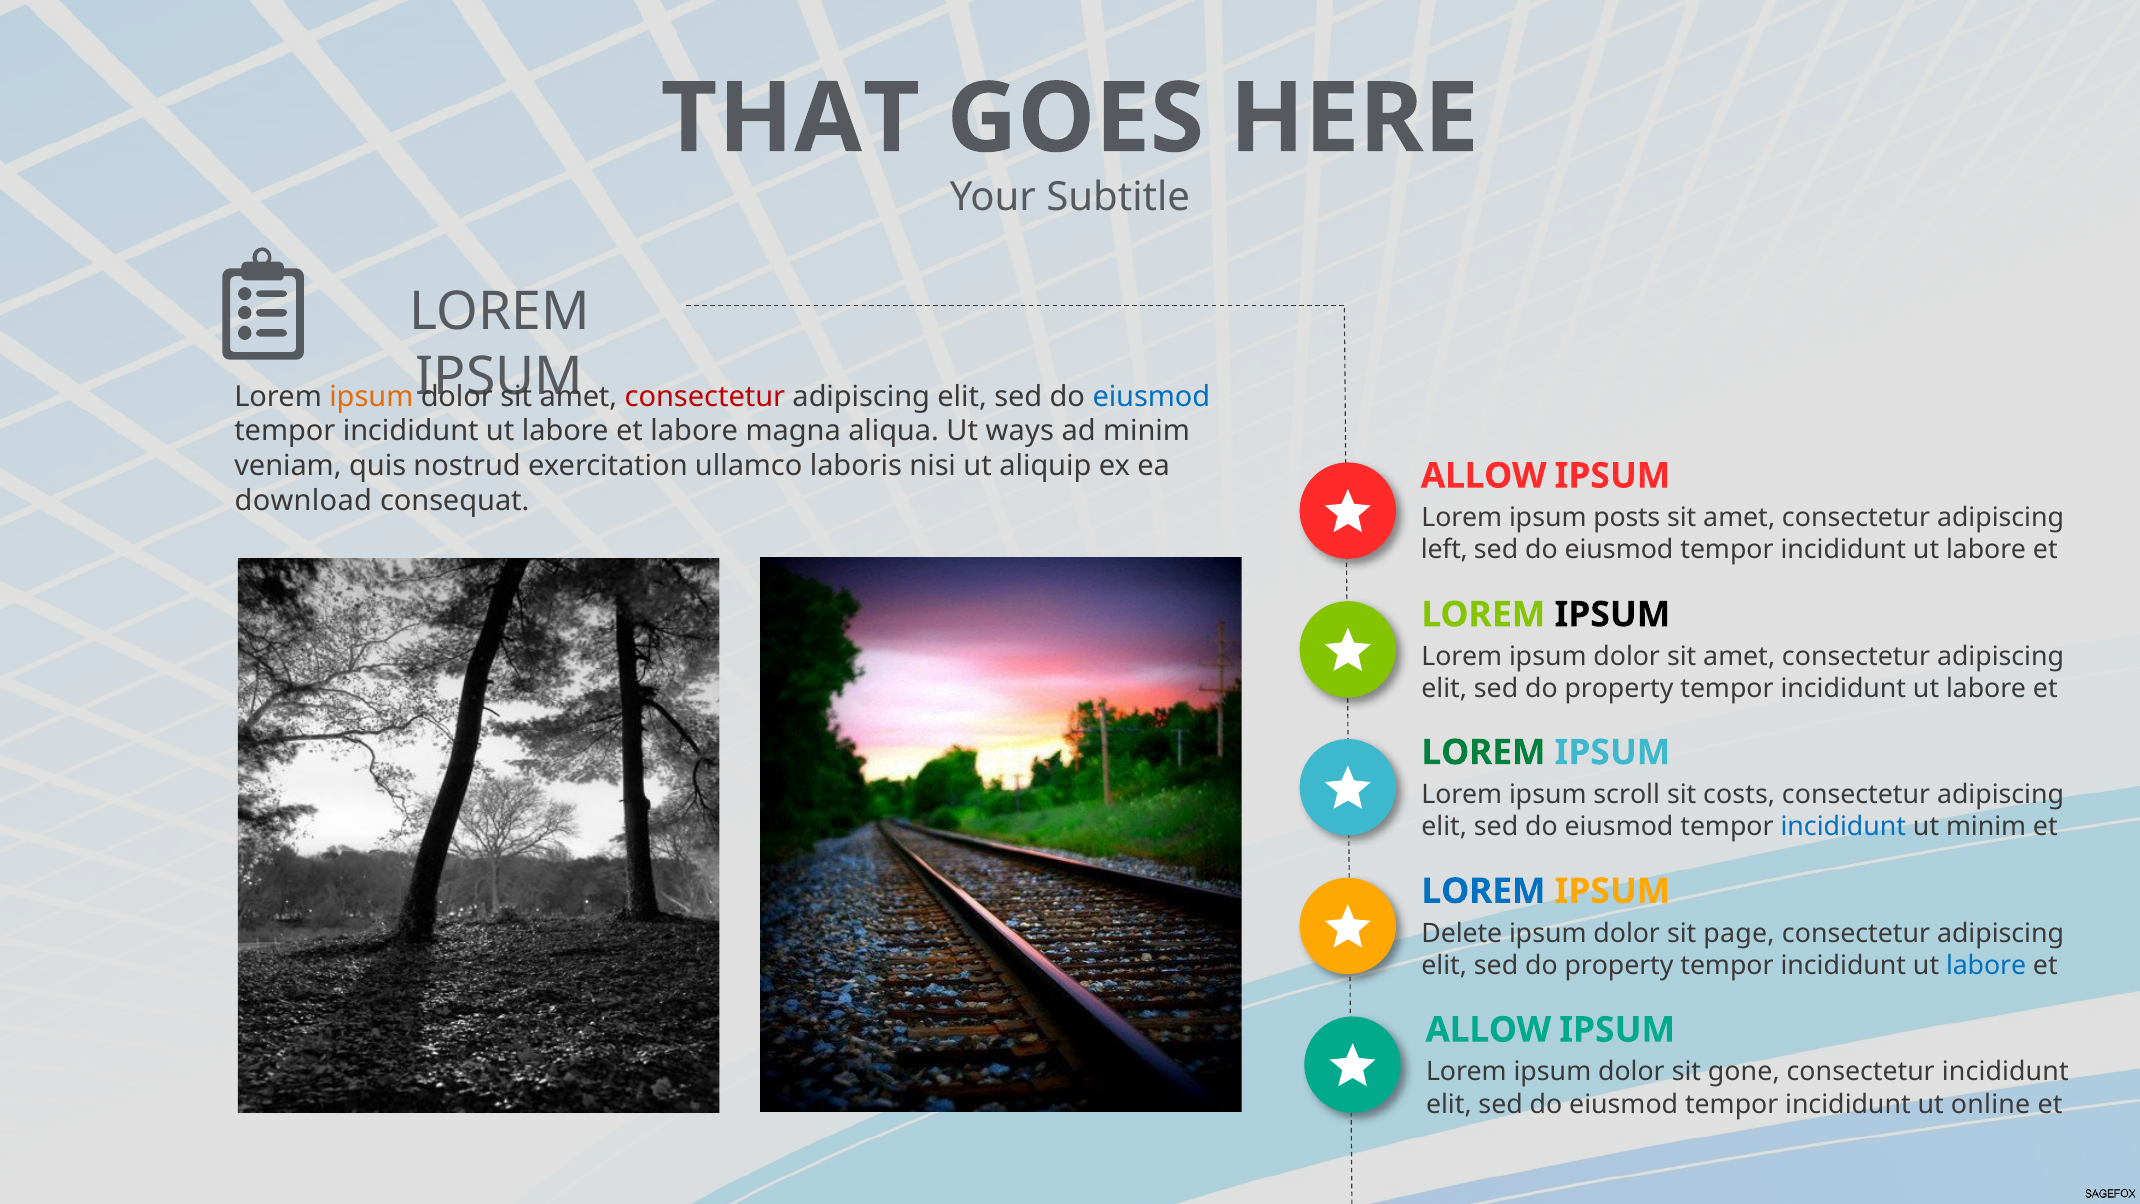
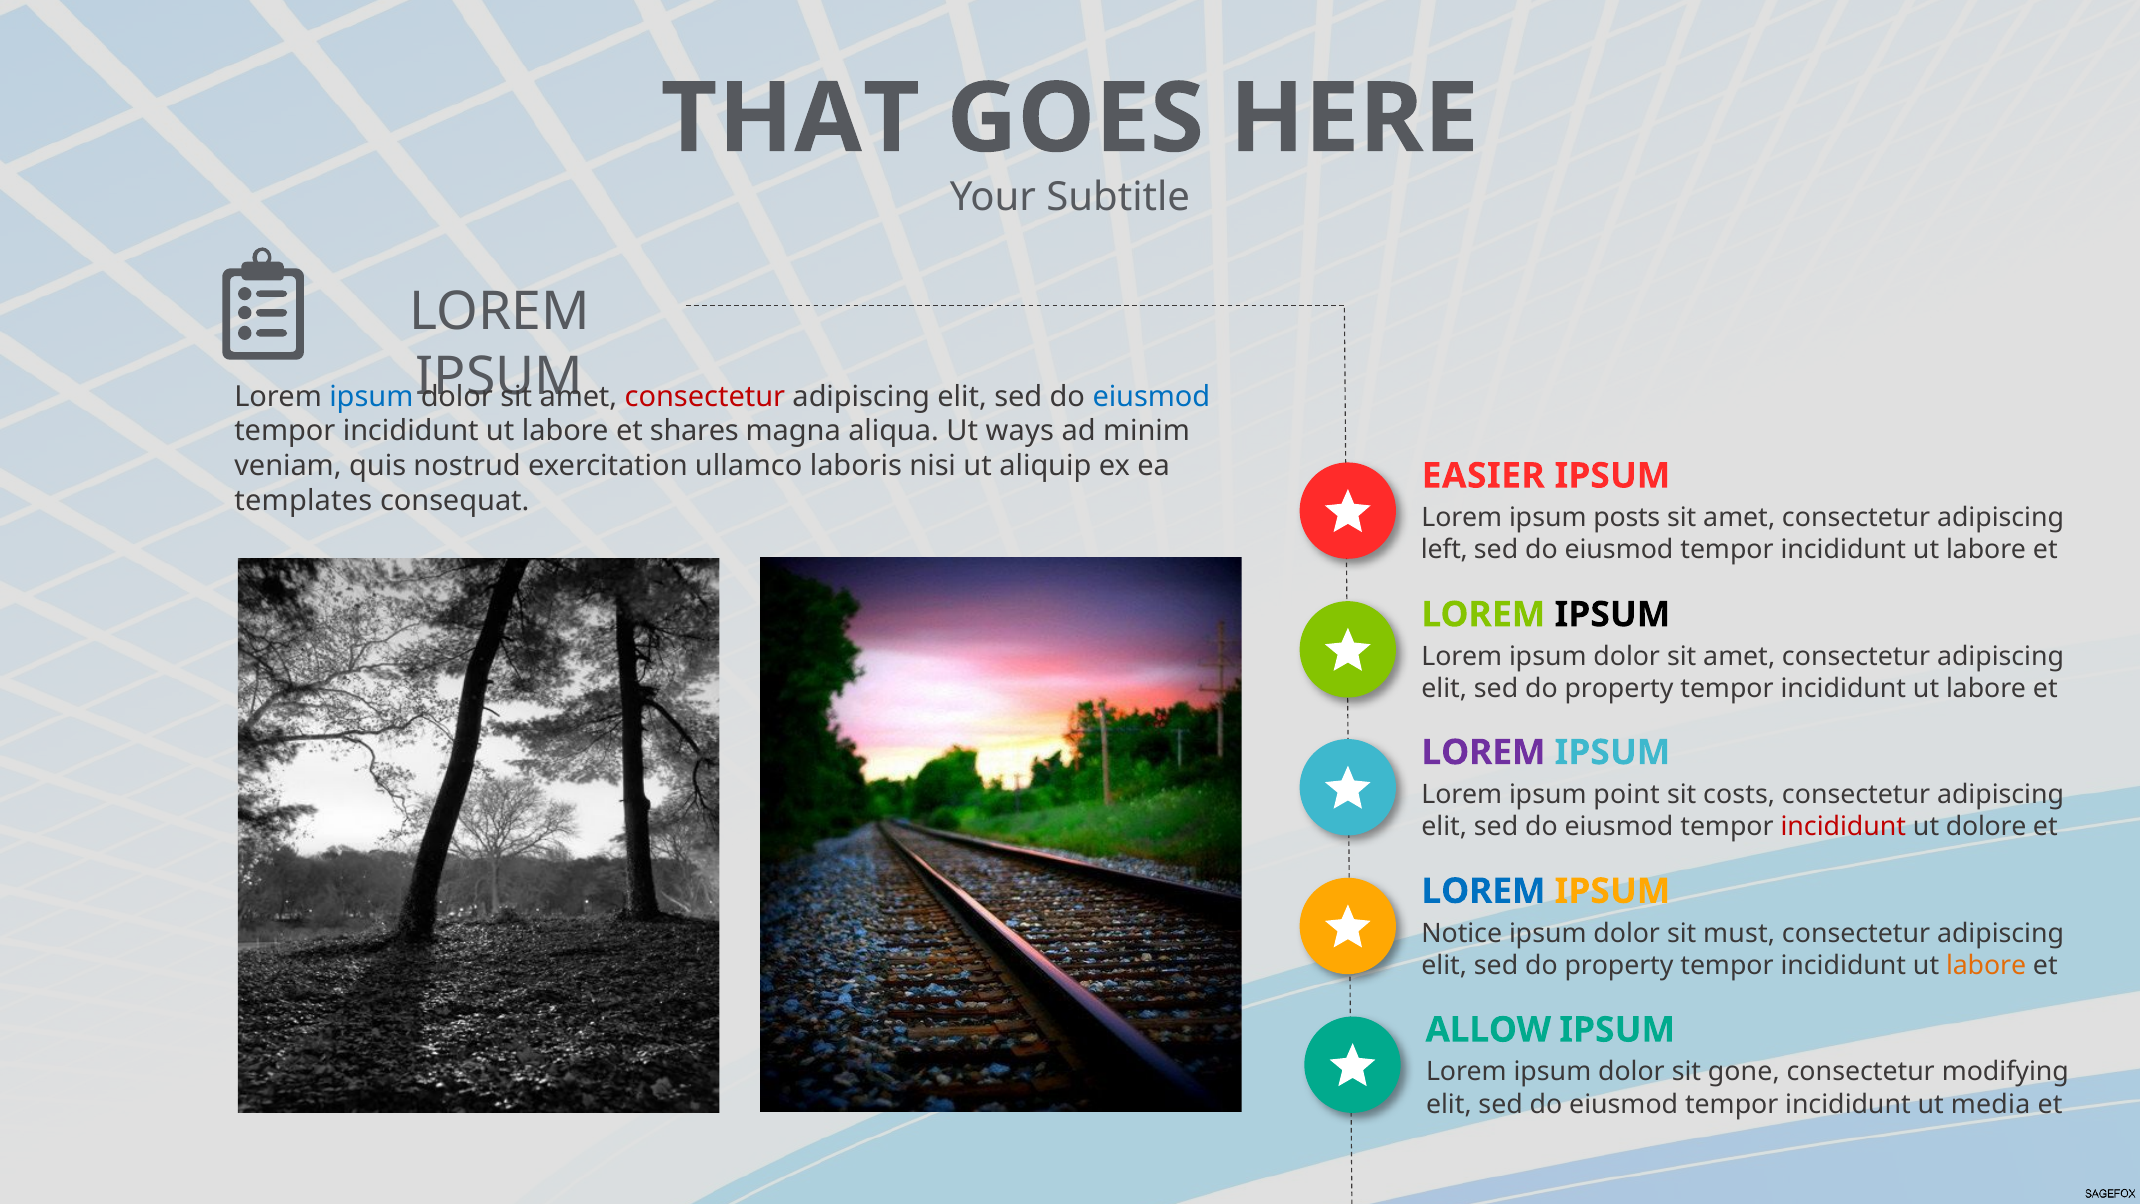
ipsum at (371, 396) colour: orange -> blue
et labore: labore -> shares
ALLOW at (1484, 476): ALLOW -> EASIER
download: download -> templates
LOREM at (1484, 752) colour: green -> purple
scroll: scroll -> point
incididunt at (1843, 827) colour: blue -> red
ut minim: minim -> dolore
Delete: Delete -> Notice
page: page -> must
labore at (1986, 965) colour: blue -> orange
consectetur incididunt: incididunt -> modifying
online: online -> media
